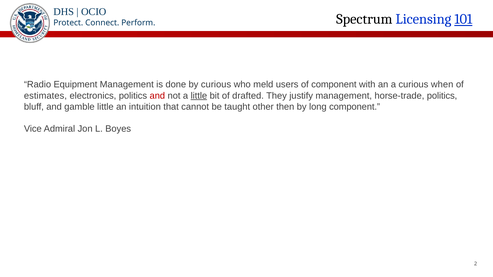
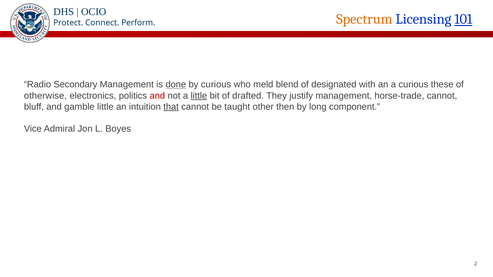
Spectrum colour: black -> orange
Equipment: Equipment -> Secondary
done underline: none -> present
users: users -> blend
of component: component -> designated
when: when -> these
estimates: estimates -> otherwise
horse-trade politics: politics -> cannot
that underline: none -> present
